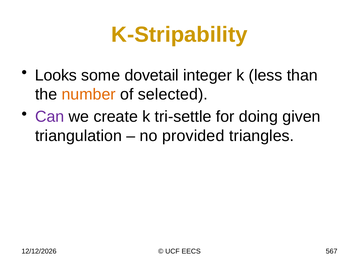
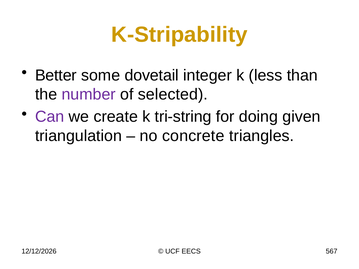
Looks: Looks -> Better
number colour: orange -> purple
tri-settle: tri-settle -> tri-string
provided: provided -> concrete
